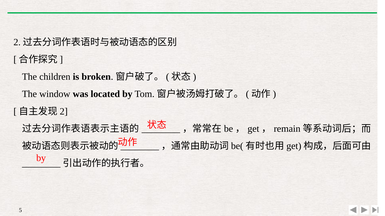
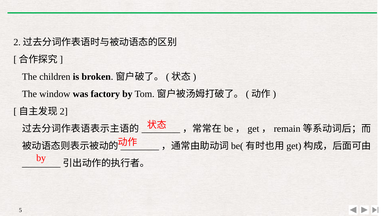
located: located -> factory
